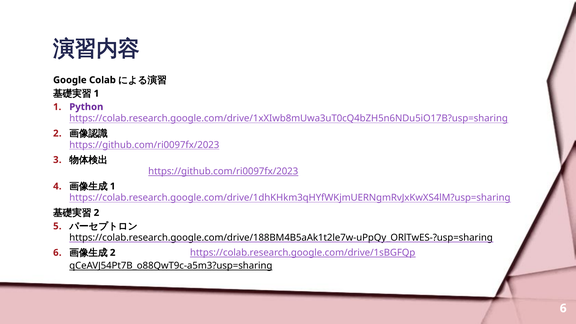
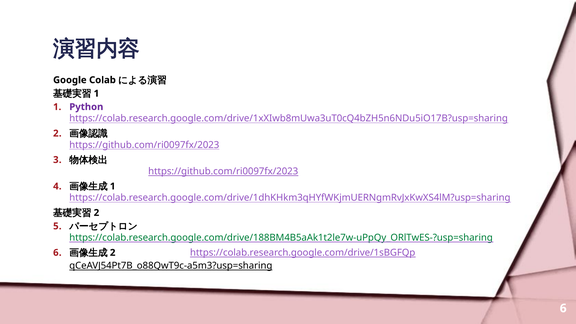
https://colab.research.google.com/drive/188BM4B5aAk1t2le7w-uPpQy_ORlTwES-?usp=sharing colour: black -> green
